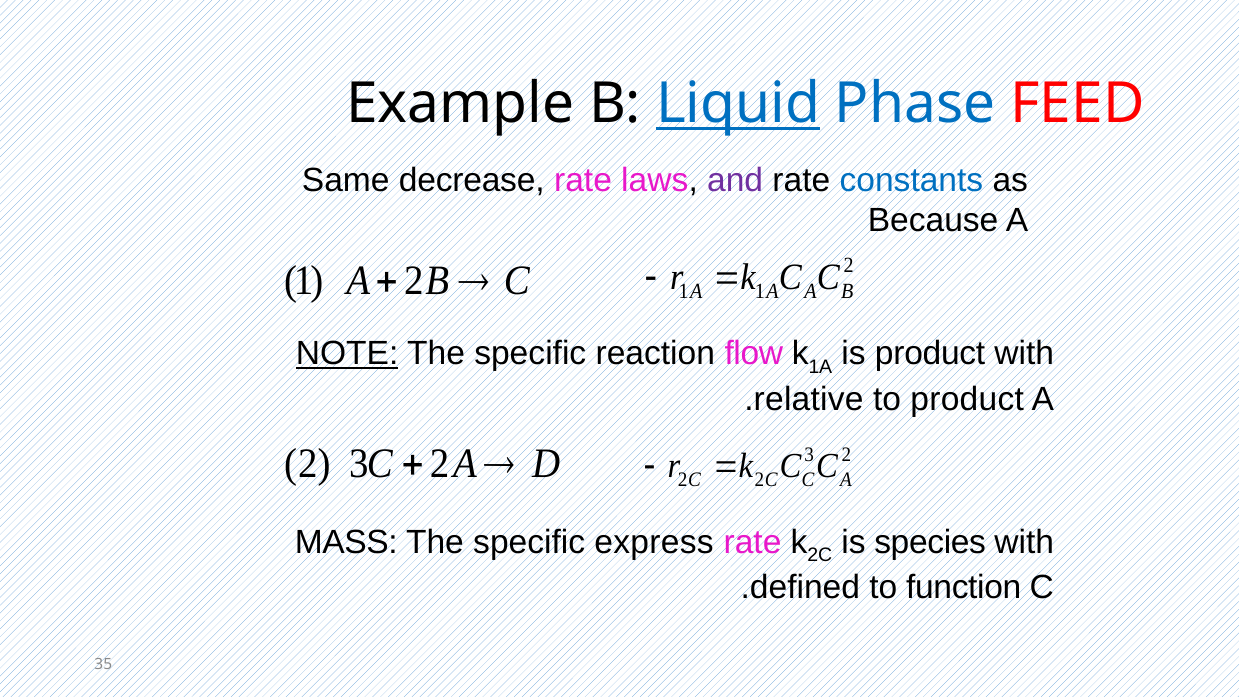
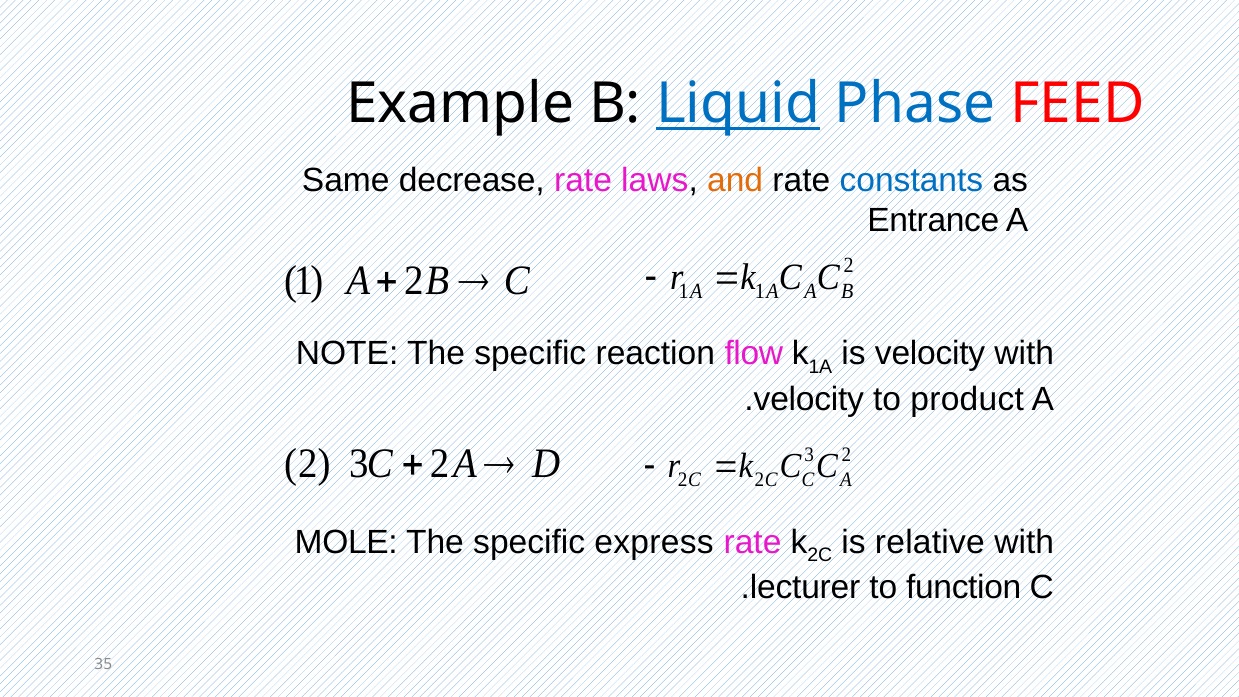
and colour: purple -> orange
Because: Because -> Entrance
NOTE underline: present -> none
is product: product -> velocity
relative at (809, 399): relative -> velocity
MASS: MASS -> MOLE
species: species -> relative
defined: defined -> lecturer
